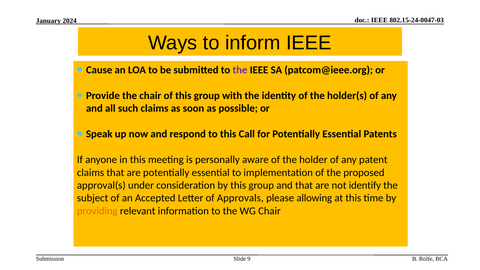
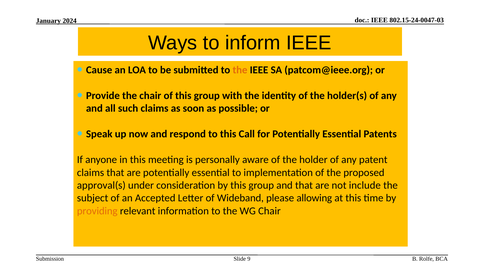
the at (240, 70) colour: purple -> orange
identify: identify -> include
Approvals: Approvals -> Wideband
